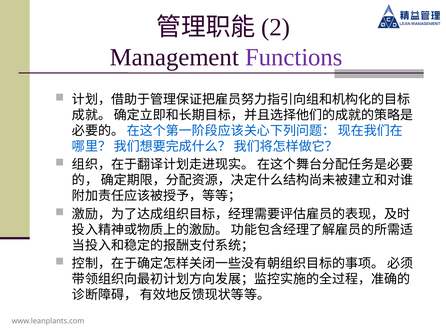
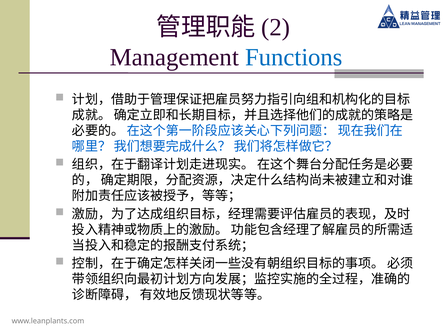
Functions colour: purple -> blue
